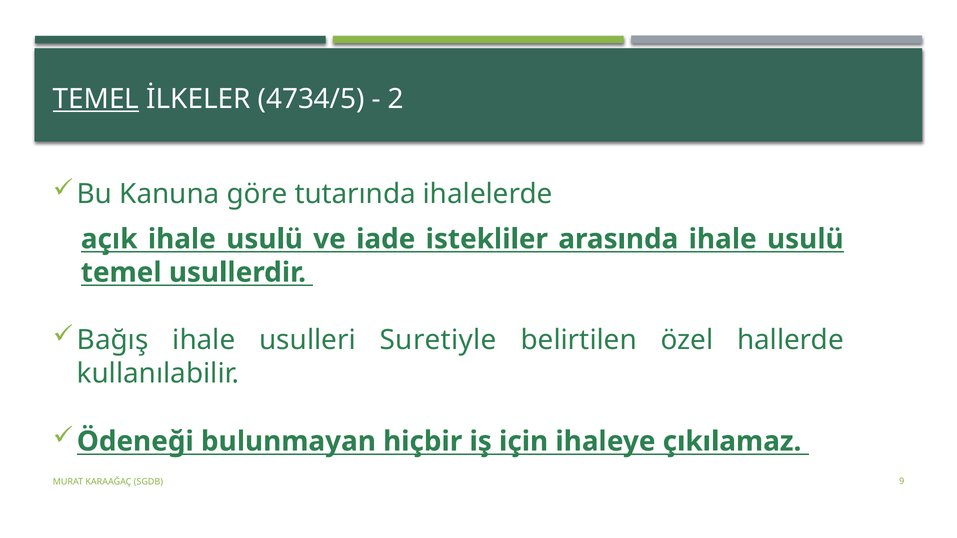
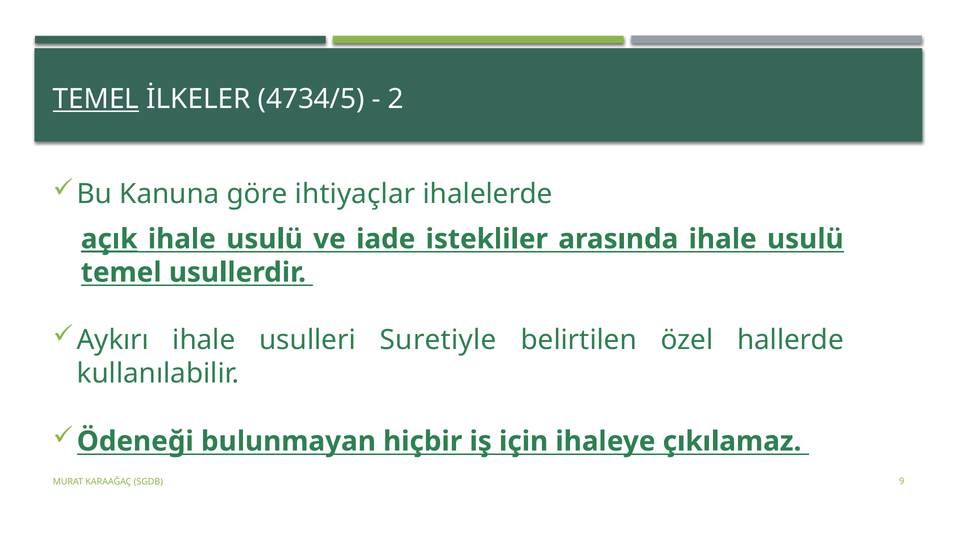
tutarında: tutarında -> ihtiyaçlar
açık underline: none -> present
Bağış: Bağış -> Aykırı
